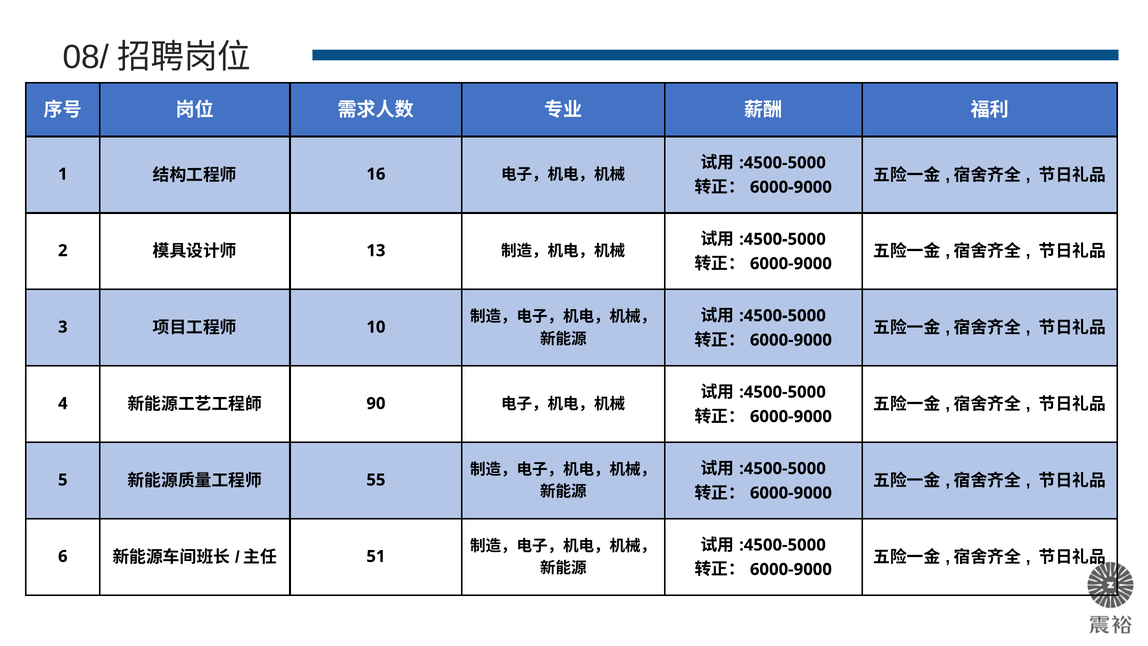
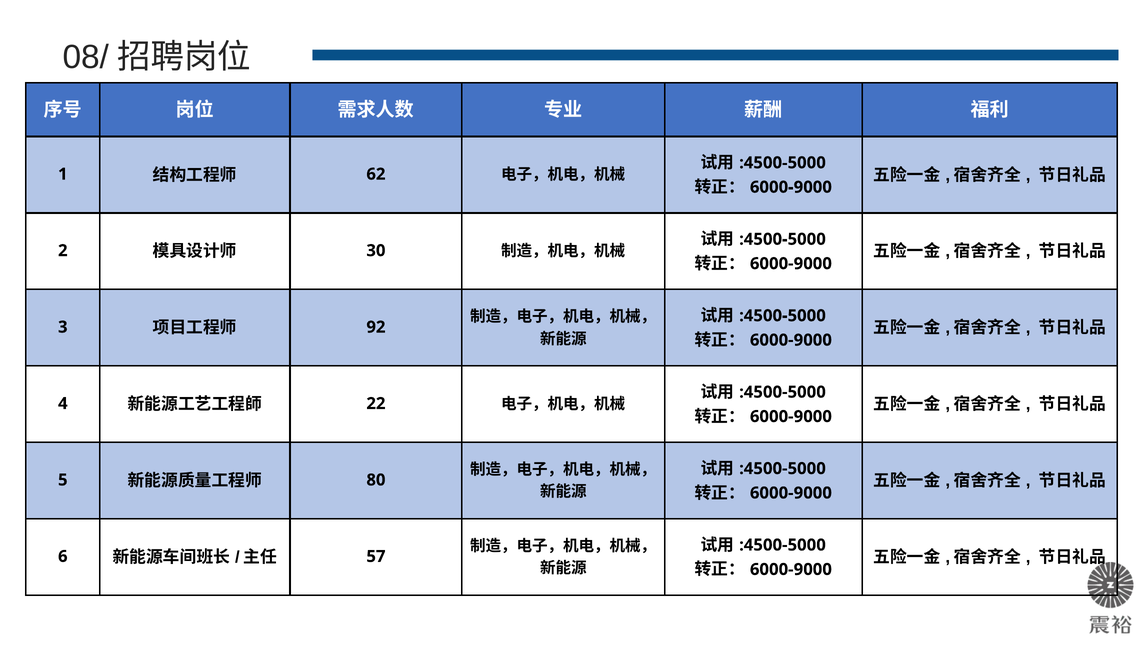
16: 16 -> 62
13: 13 -> 30
10: 10 -> 92
90: 90 -> 22
55: 55 -> 80
51: 51 -> 57
